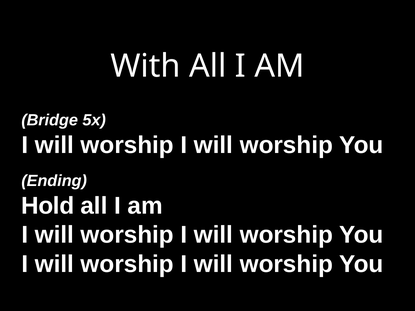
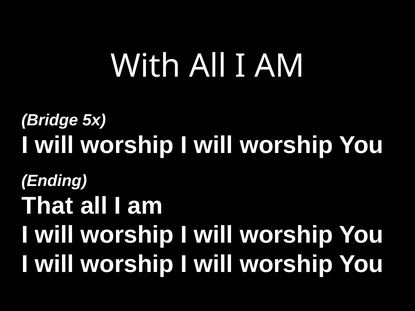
Hold: Hold -> That
